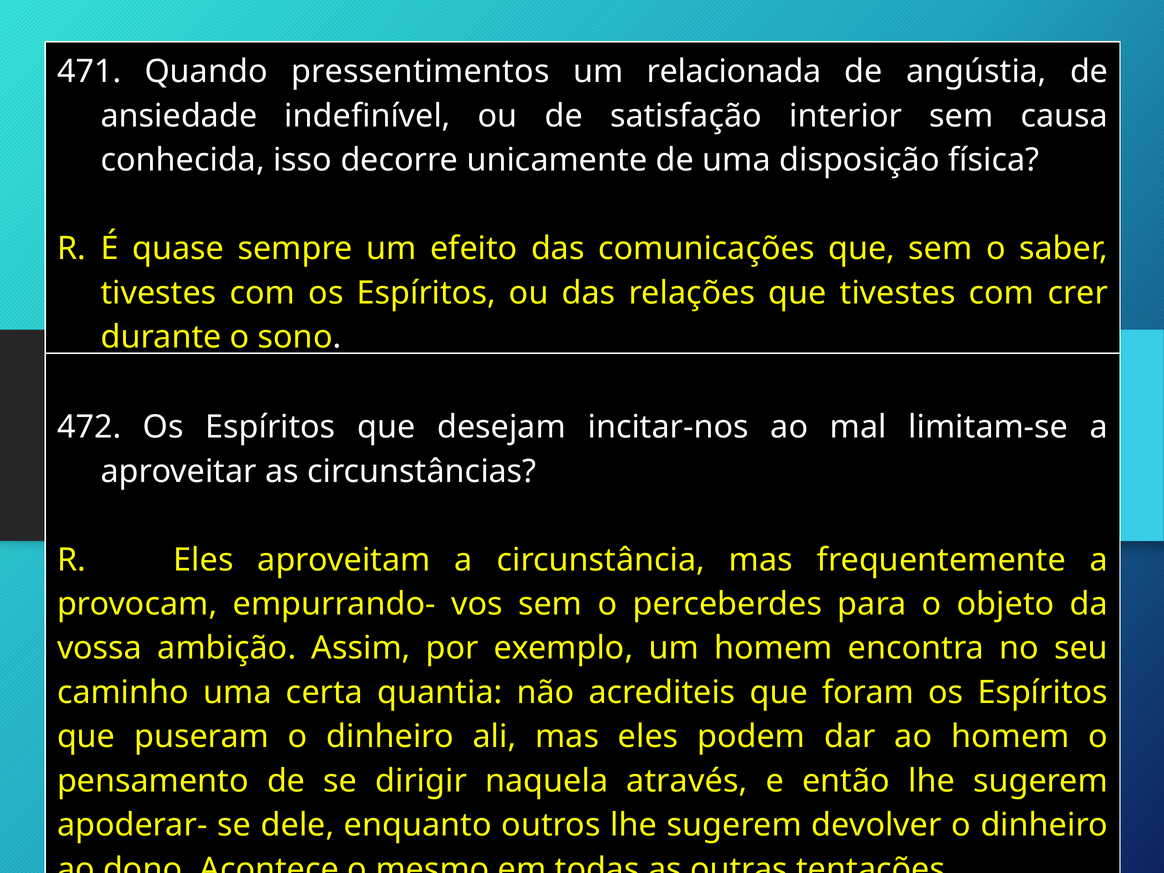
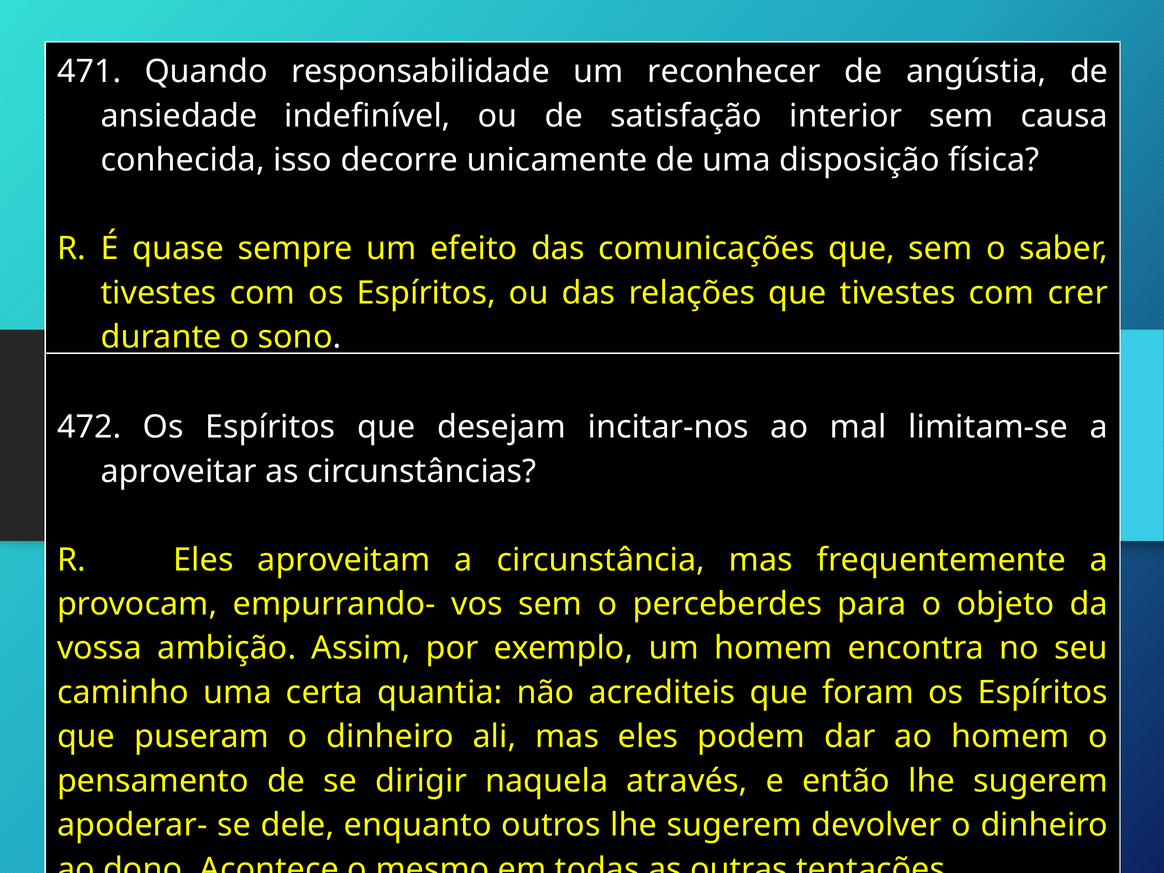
pressentimentos: pressentimentos -> responsabilidade
relacionada: relacionada -> reconhecer
